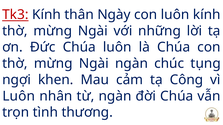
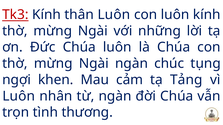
thân Ngày: Ngày -> Luôn
Công: Công -> Tảng
